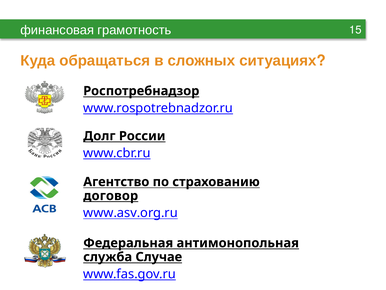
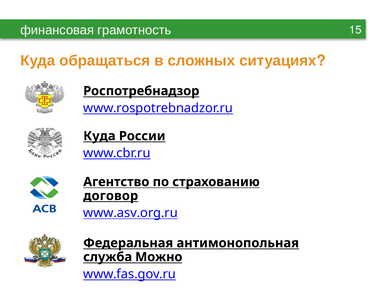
Долг at (99, 136): Долг -> Куда
Случае: Случае -> Можно
